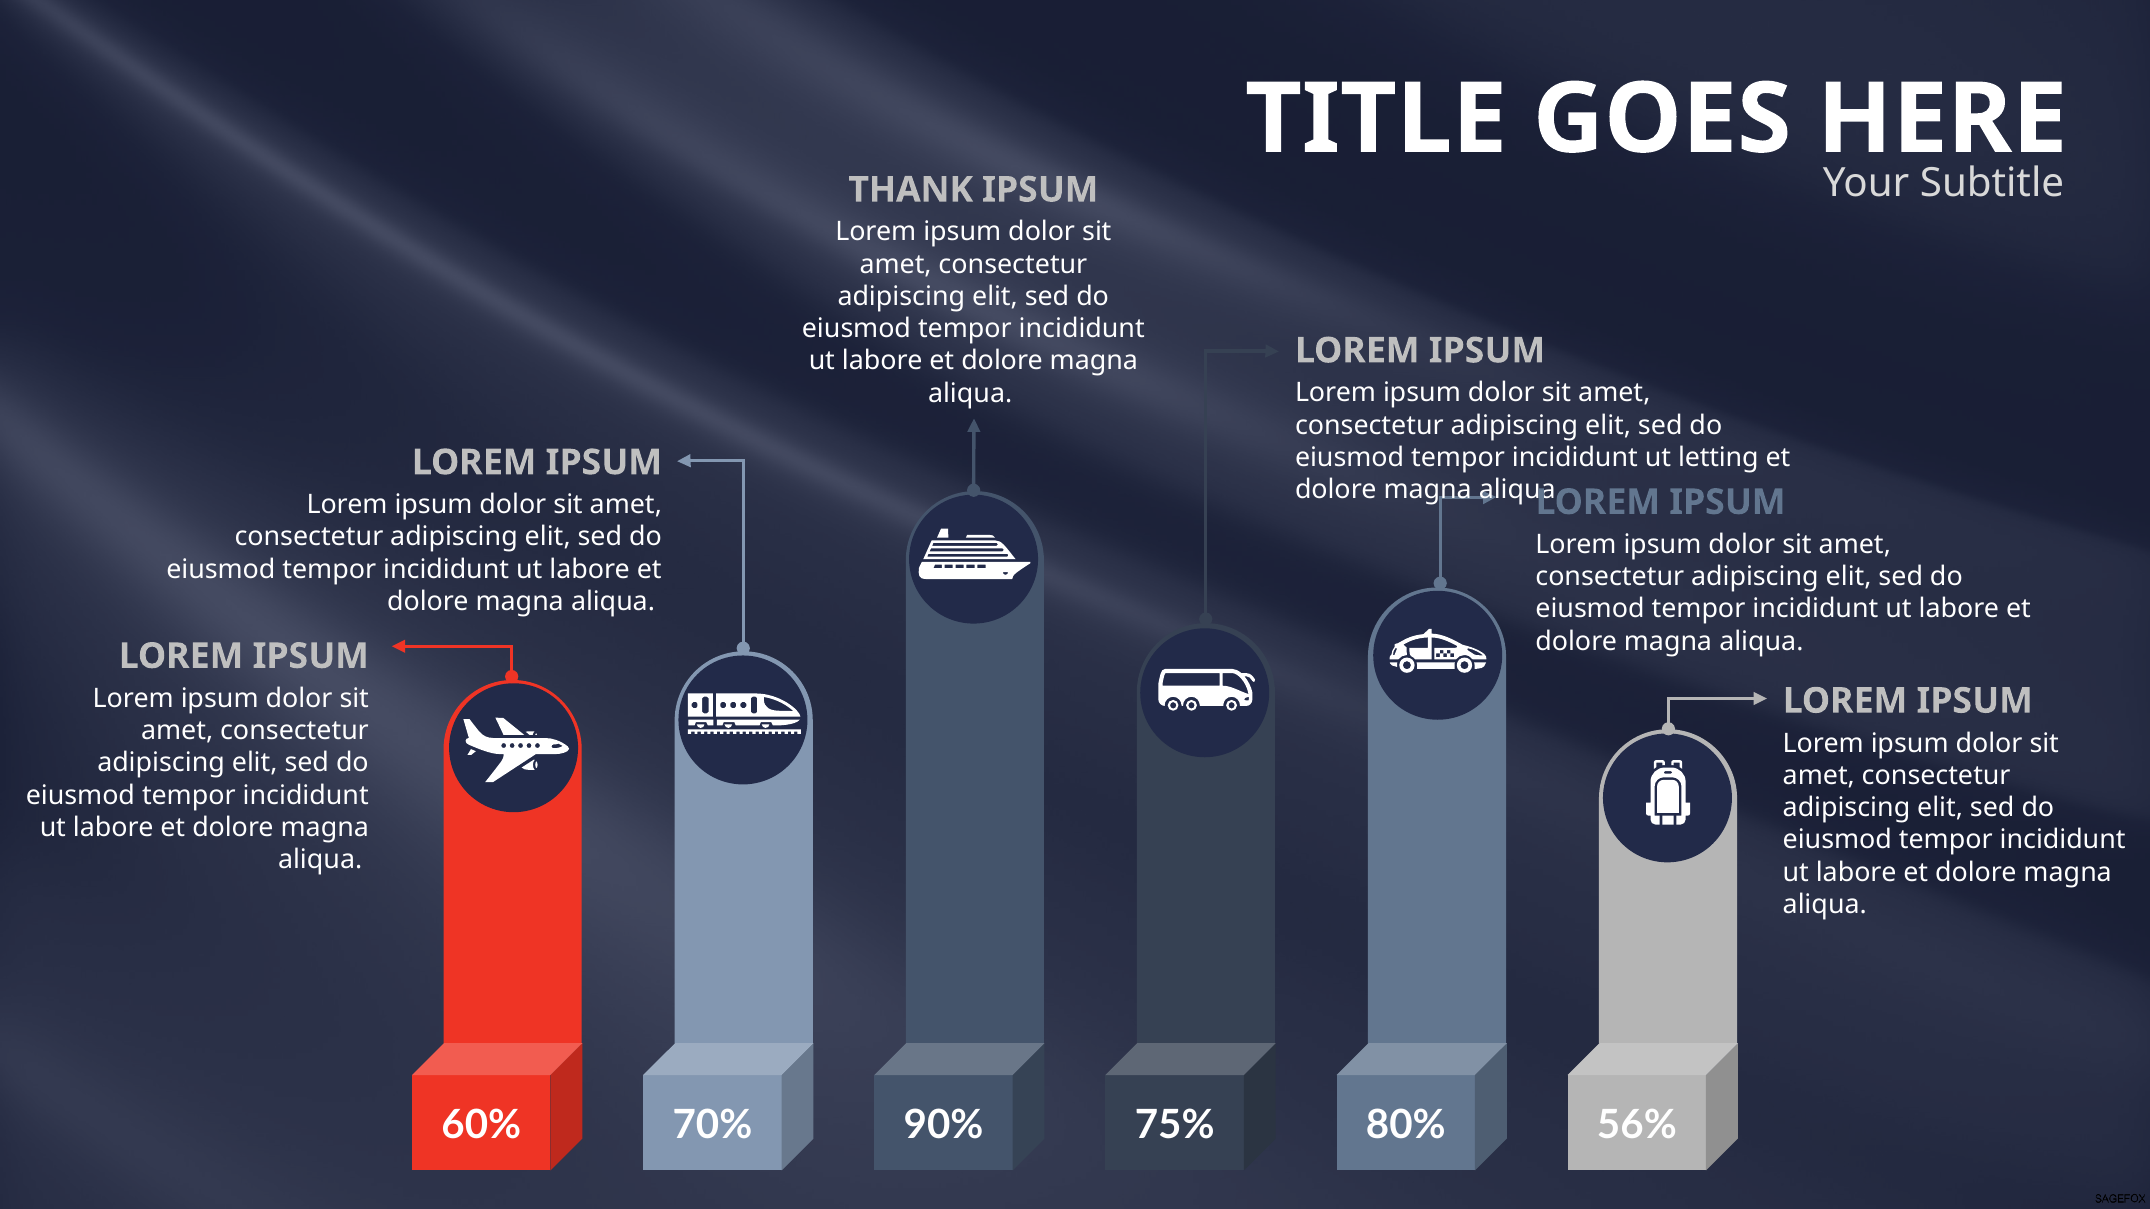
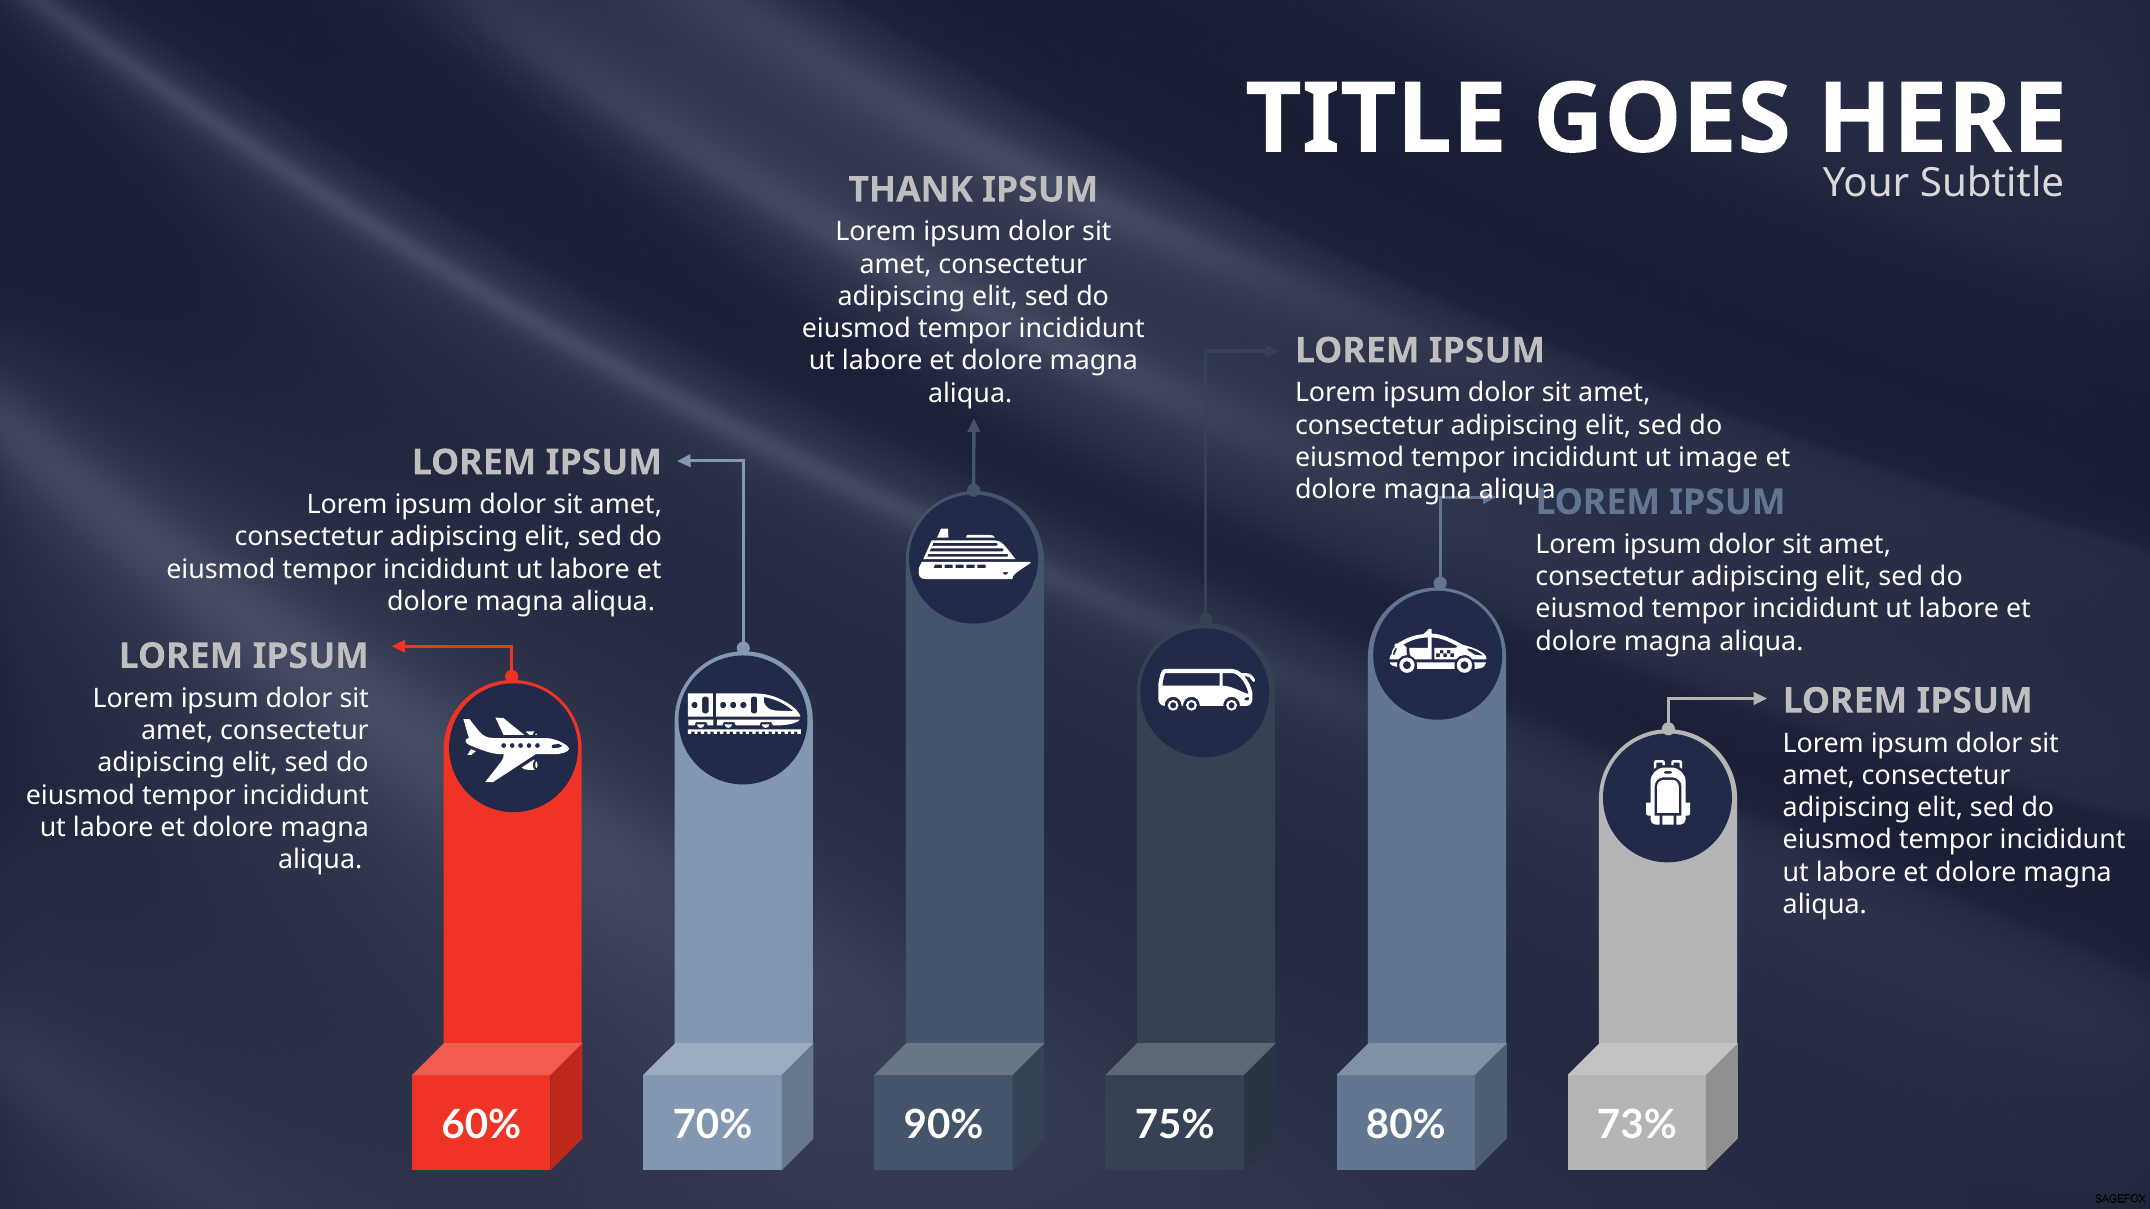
letting: letting -> image
56%: 56% -> 73%
